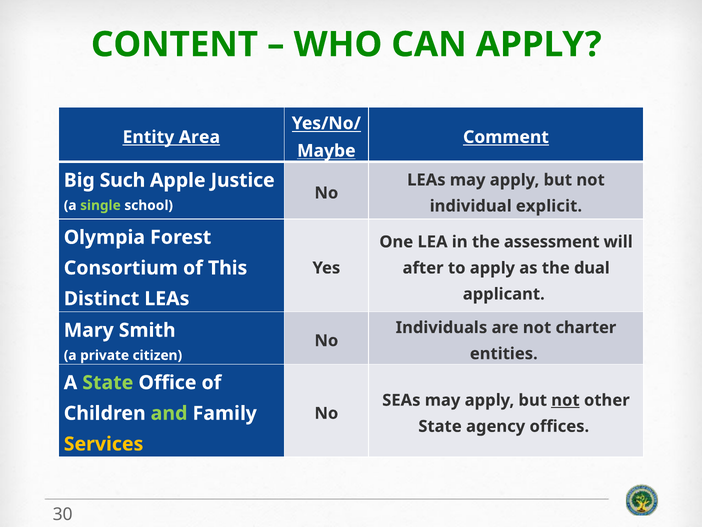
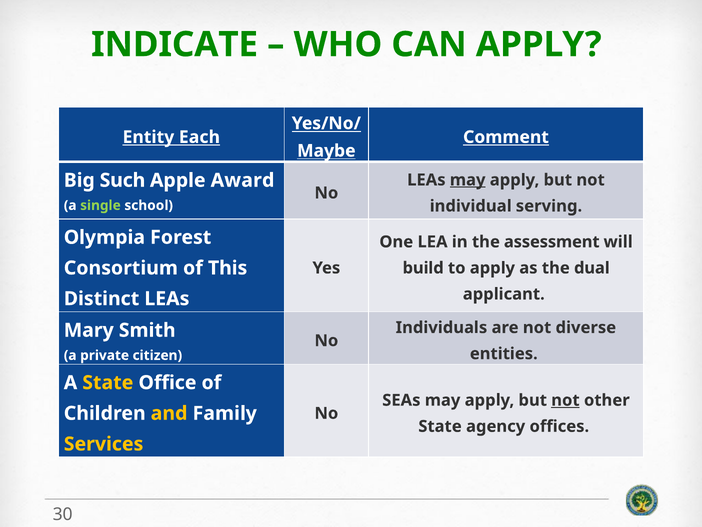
CONTENT: CONTENT -> INDICATE
Area: Area -> Each
Justice: Justice -> Award
may at (468, 180) underline: none -> present
explicit: explicit -> serving
after: after -> build
charter: charter -> diverse
State at (108, 382) colour: light green -> yellow
and colour: light green -> yellow
